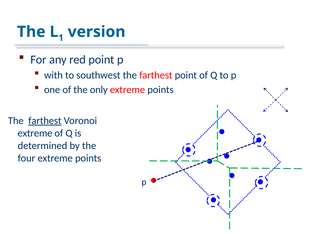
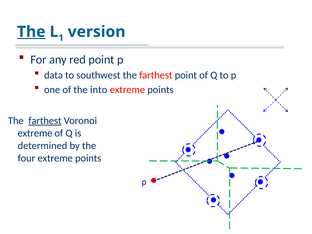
The at (31, 32) underline: none -> present
with: with -> data
only: only -> into
